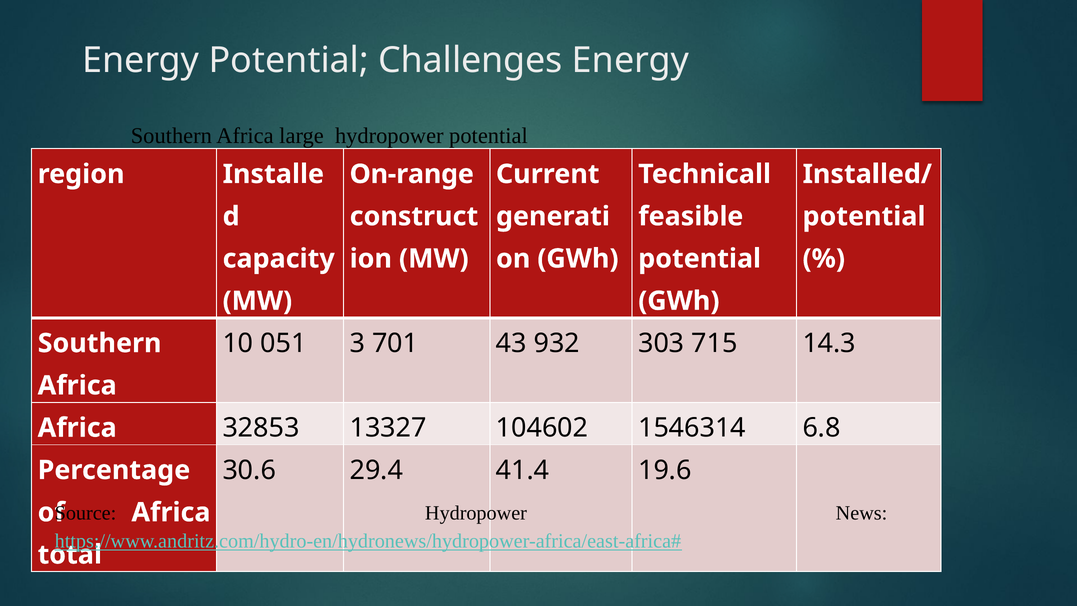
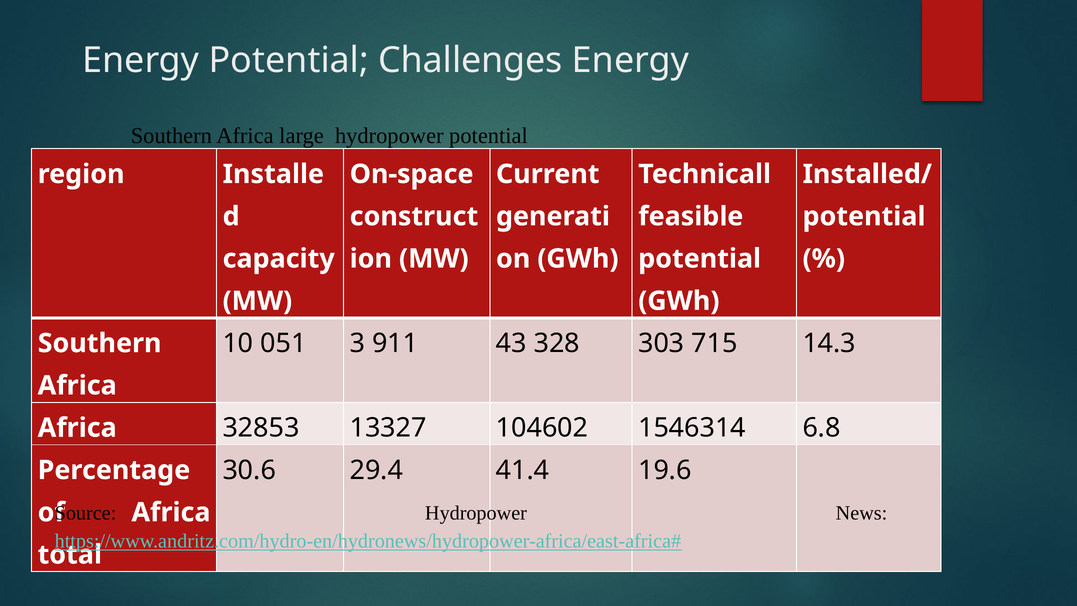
On-range: On-range -> On-space
701: 701 -> 911
932: 932 -> 328
